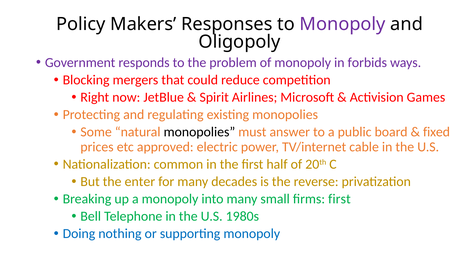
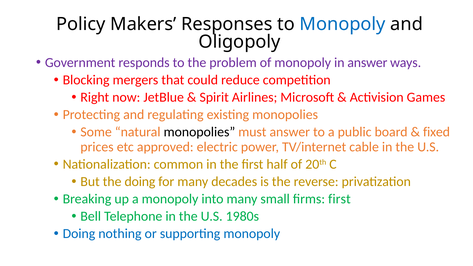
Monopoly at (343, 24) colour: purple -> blue
in forbids: forbids -> answer
the enter: enter -> doing
